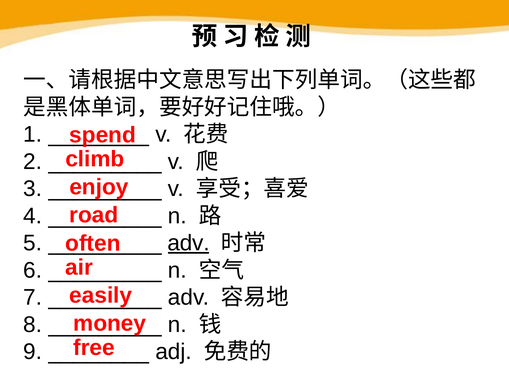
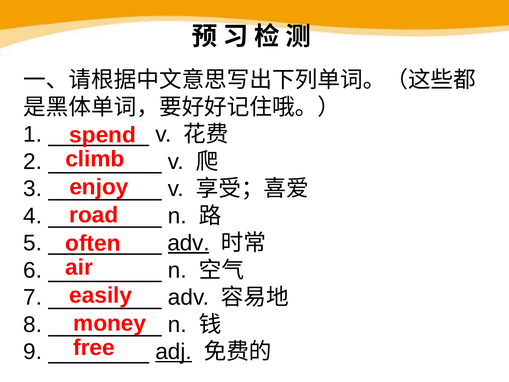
adj underline: none -> present
